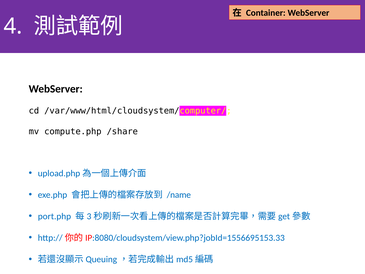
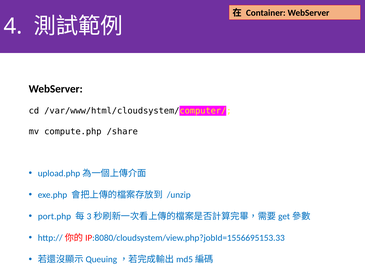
/name: /name -> /unzip
